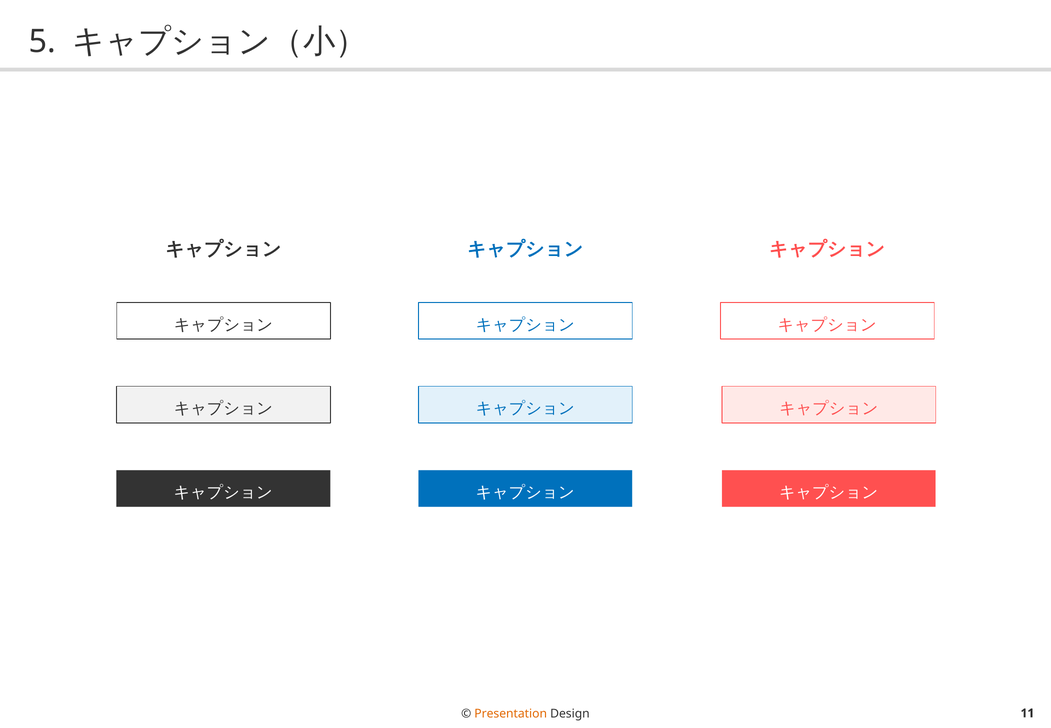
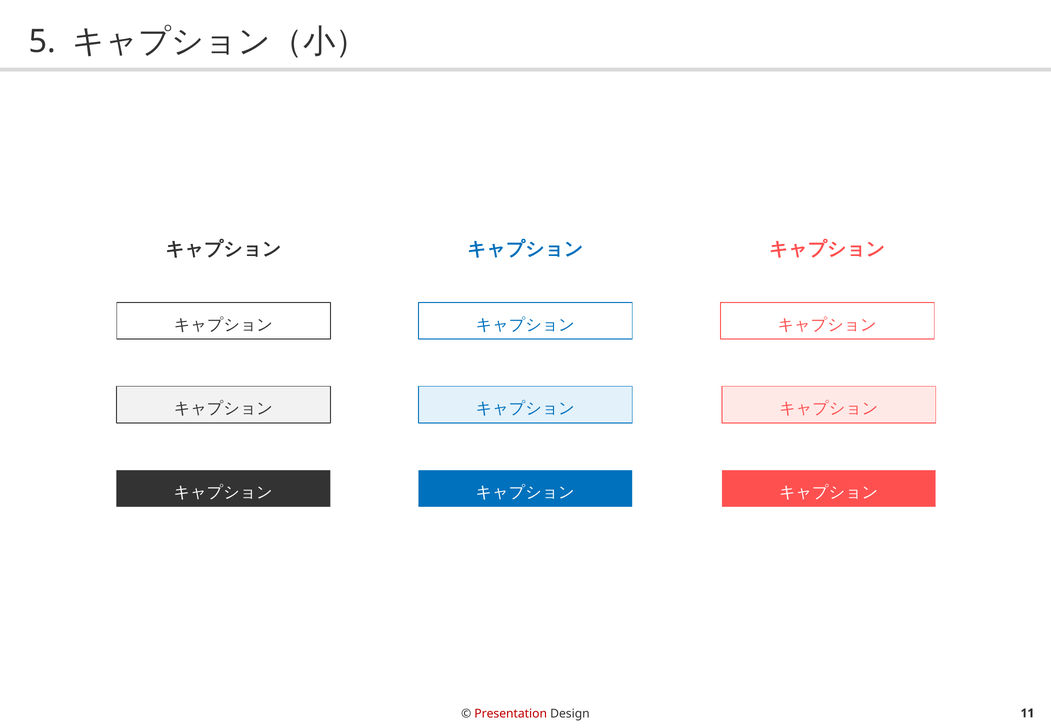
Presentation colour: orange -> red
